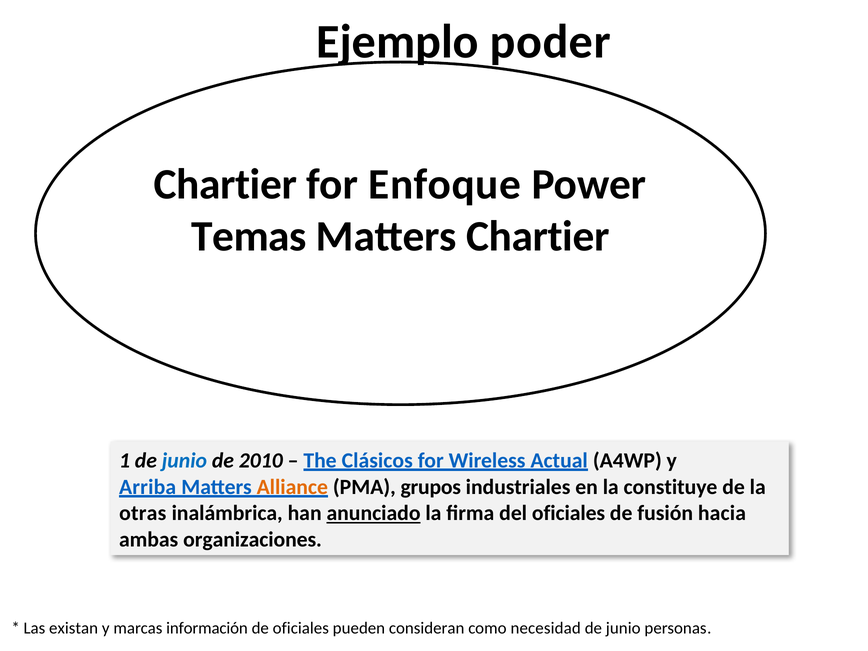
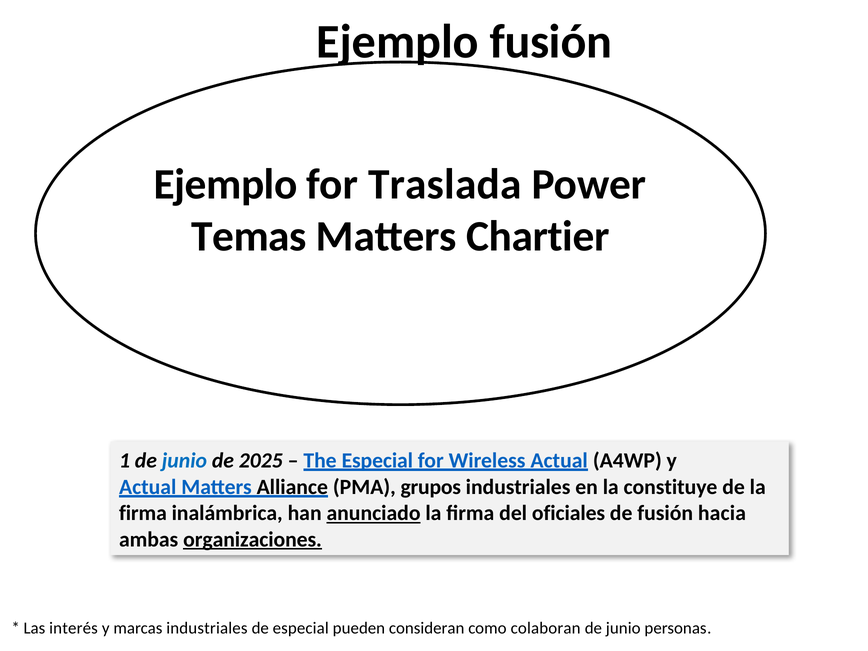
Ejemplo poder: poder -> fusión
Chartier at (225, 184): Chartier -> Ejemplo
Enfoque: Enfoque -> Traslada
2010: 2010 -> 2025
The Clásicos: Clásicos -> Especial
Arriba at (148, 487): Arriba -> Actual
Alliance colour: orange -> black
otras at (143, 513): otras -> firma
organizaciones underline: none -> present
existan: existan -> interés
marcas información: información -> industriales
de oficiales: oficiales -> especial
necesidad: necesidad -> colaboran
